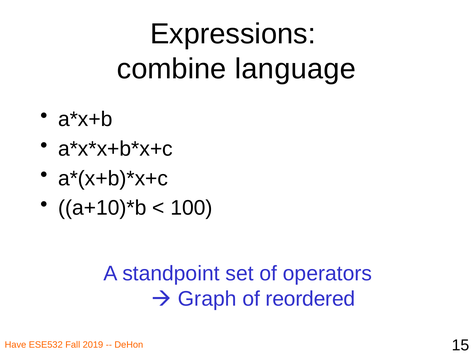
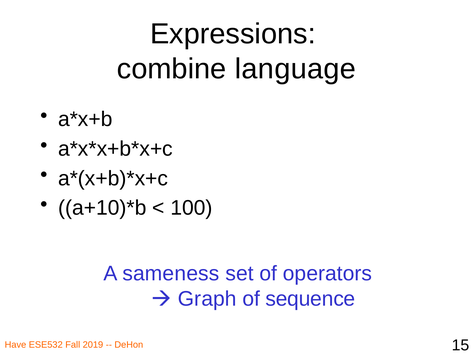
standpoint: standpoint -> sameness
reordered: reordered -> sequence
